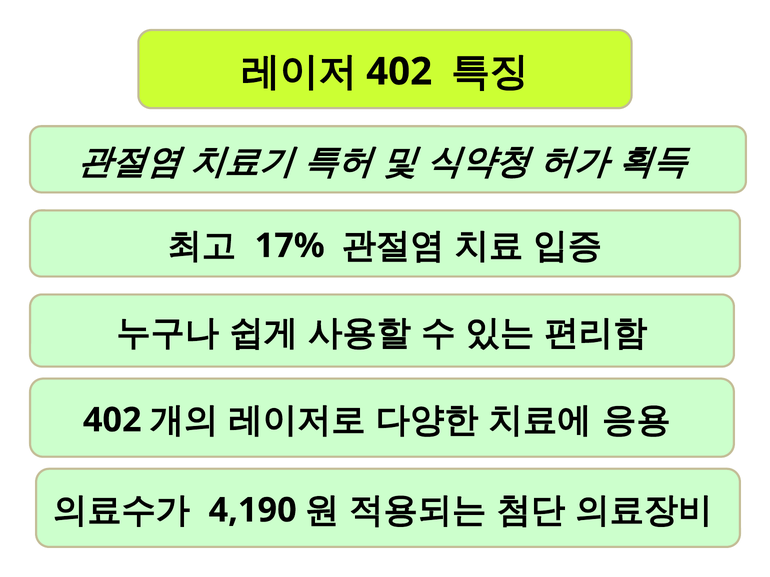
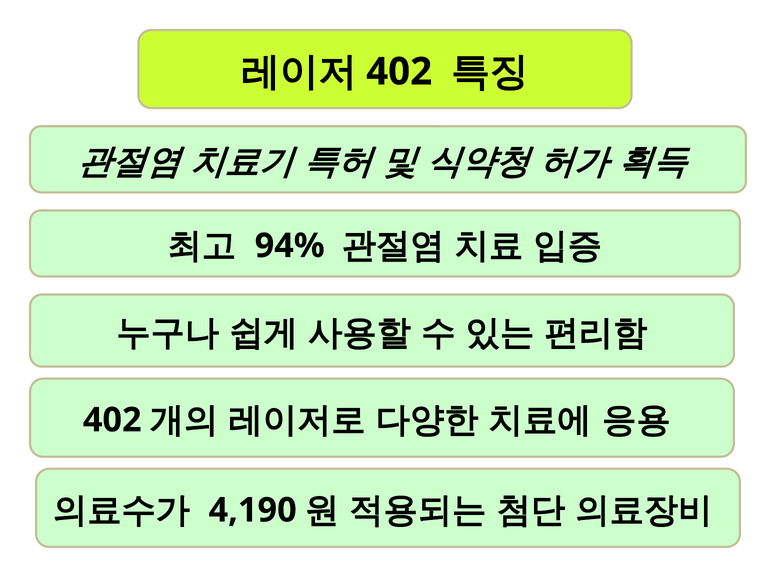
17%: 17% -> 94%
